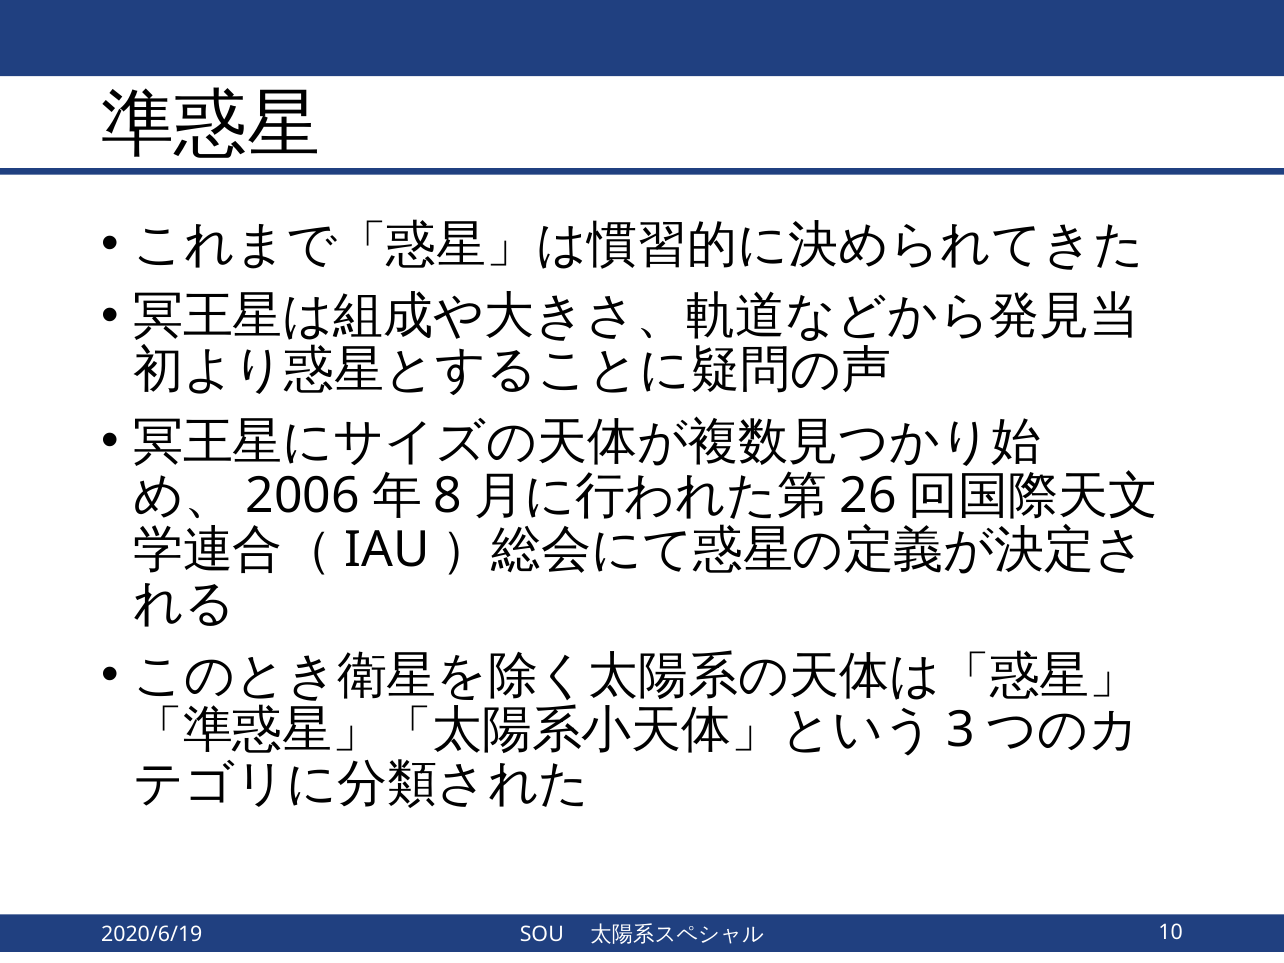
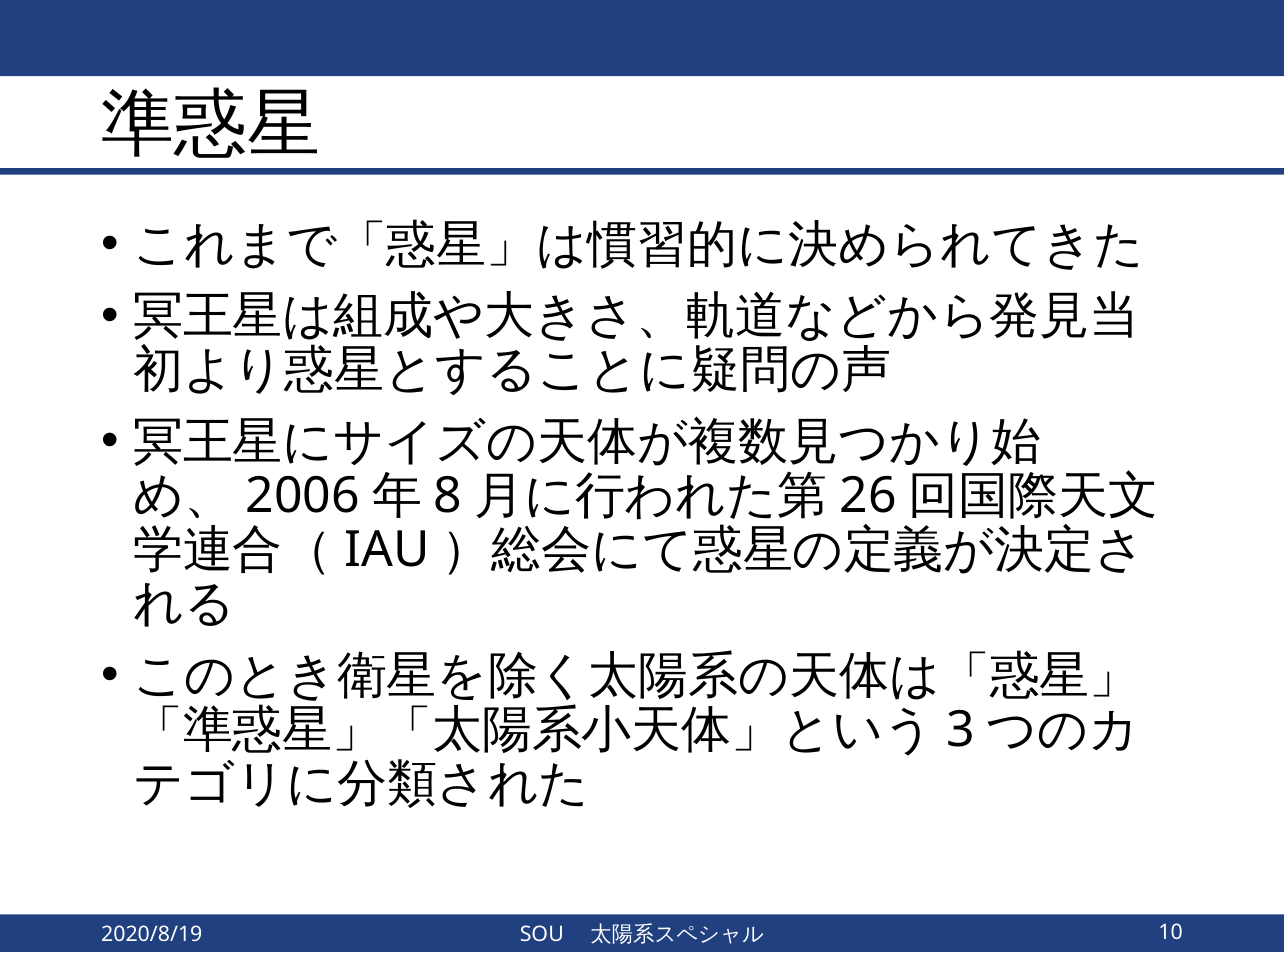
2020/6/19: 2020/6/19 -> 2020/8/19
